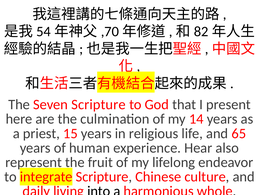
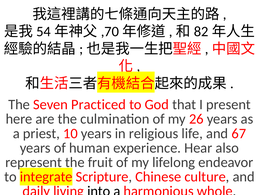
Seven Scripture: Scripture -> Practiced
14: 14 -> 26
15: 15 -> 10
65: 65 -> 67
